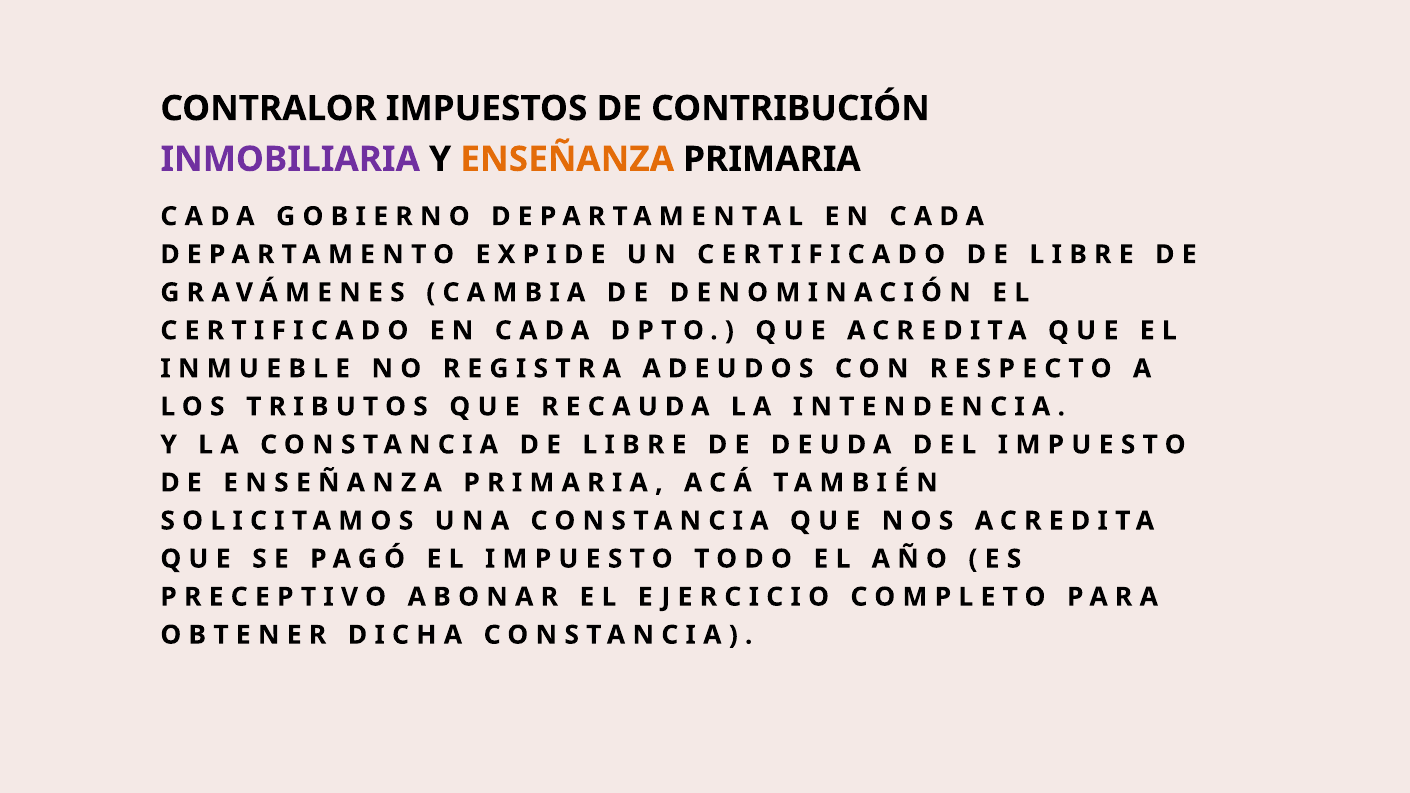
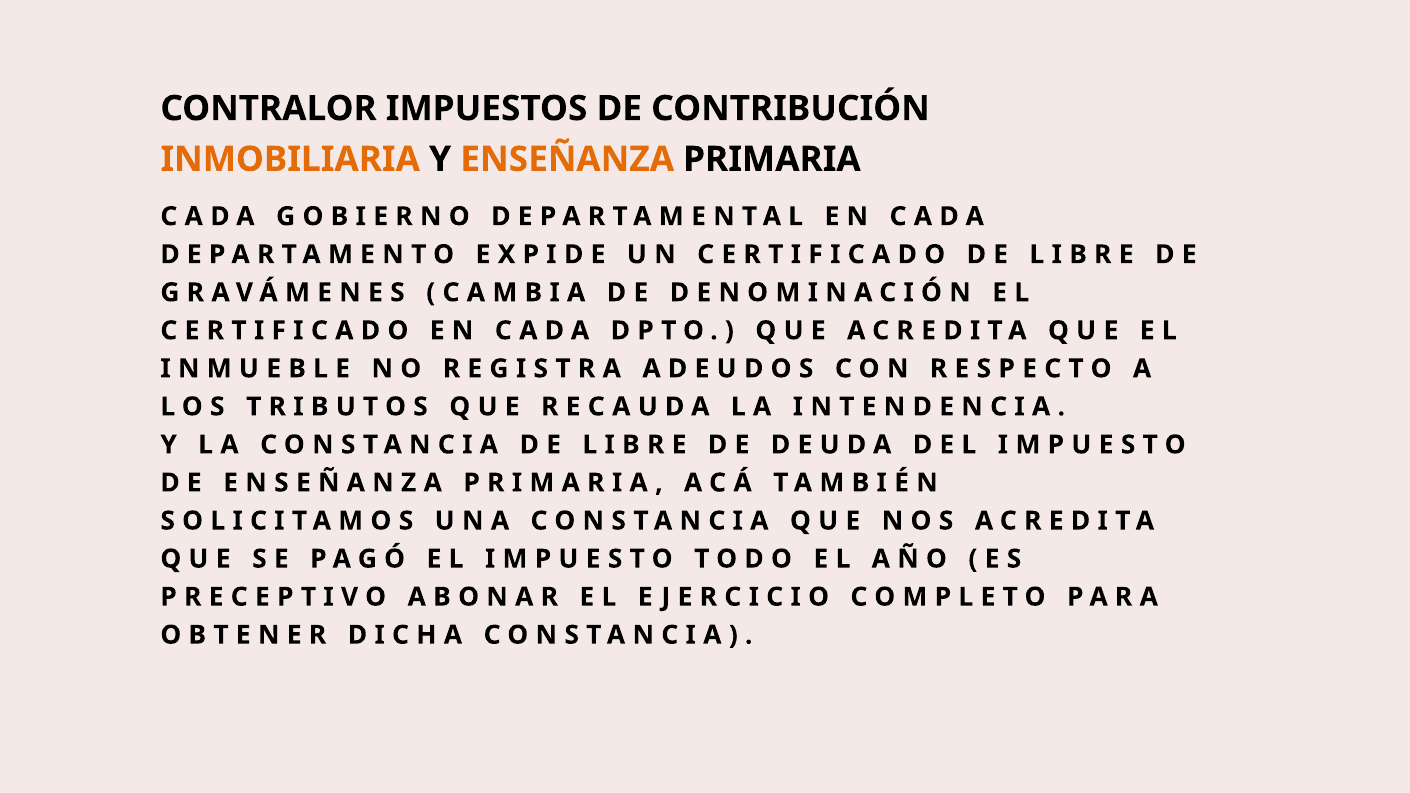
INMOBILIARIA colour: purple -> orange
